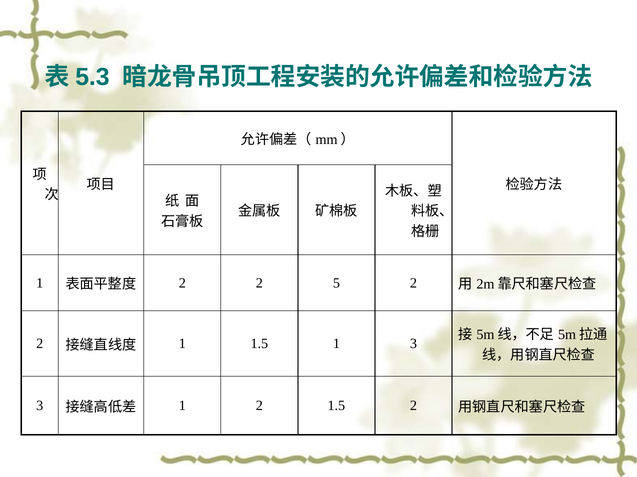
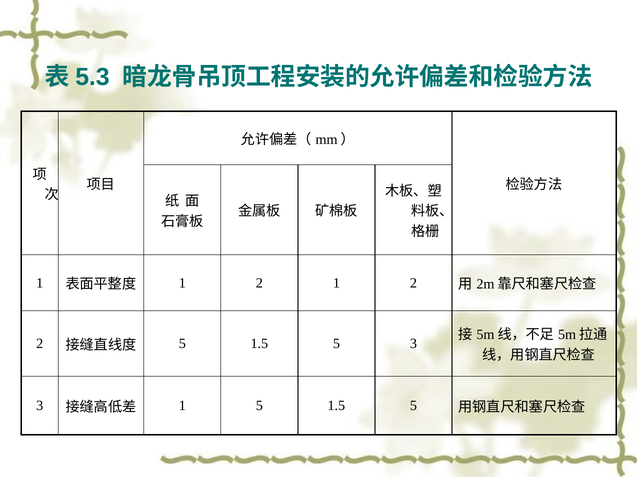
2 at (182, 283): 2 -> 1
2 5: 5 -> 1
1 at (182, 344): 1 -> 5
1 at (336, 344): 1 -> 5
1 2: 2 -> 5
2 at (413, 406): 2 -> 5
